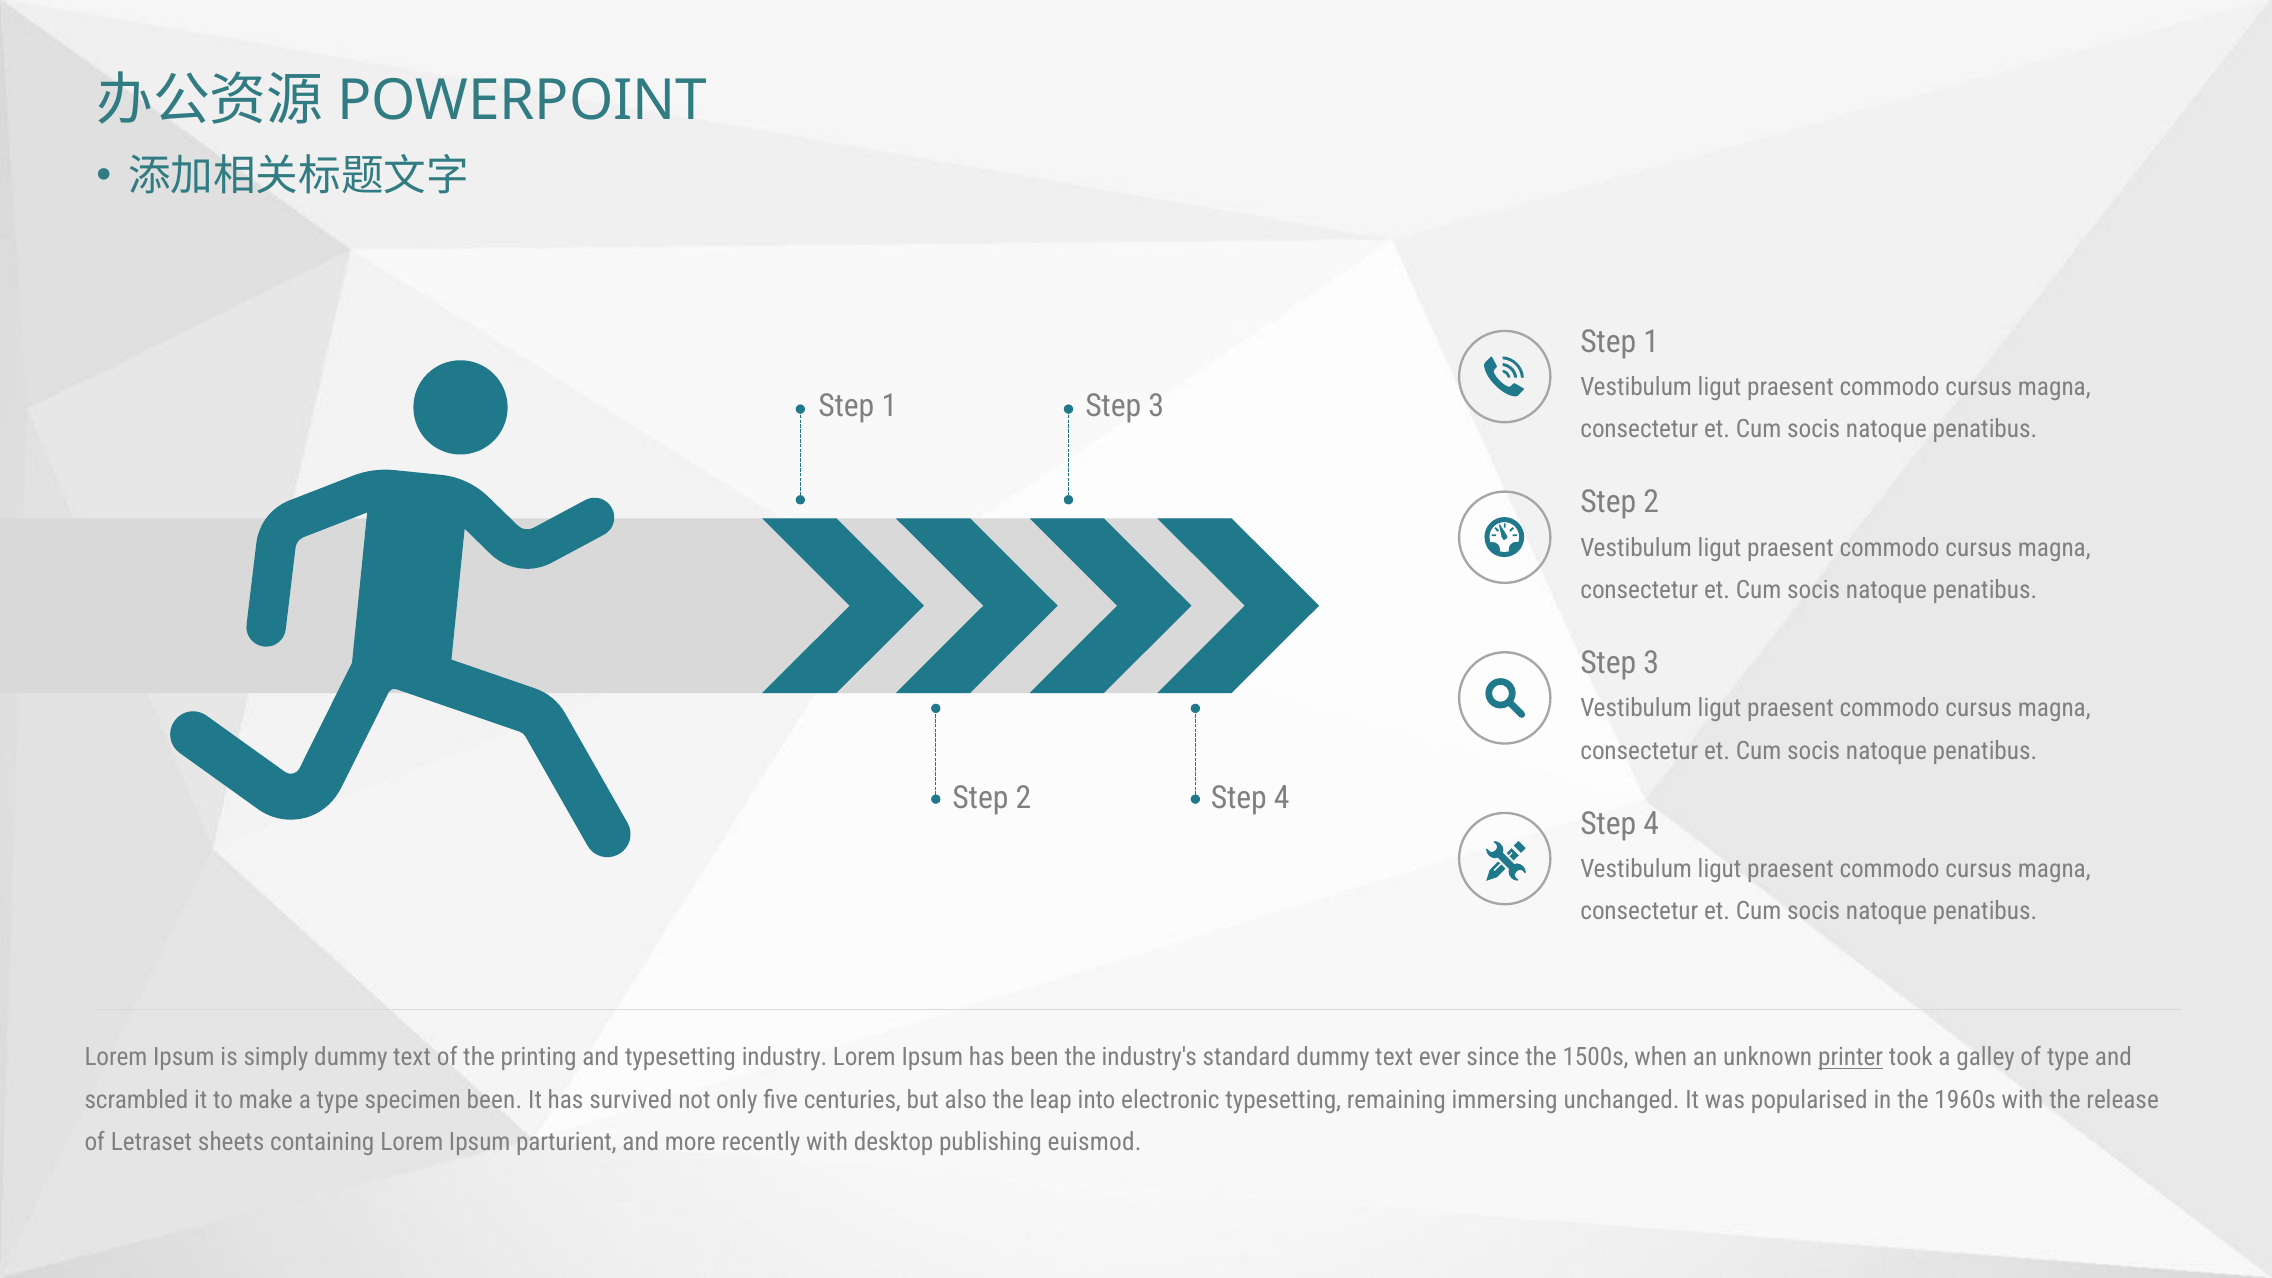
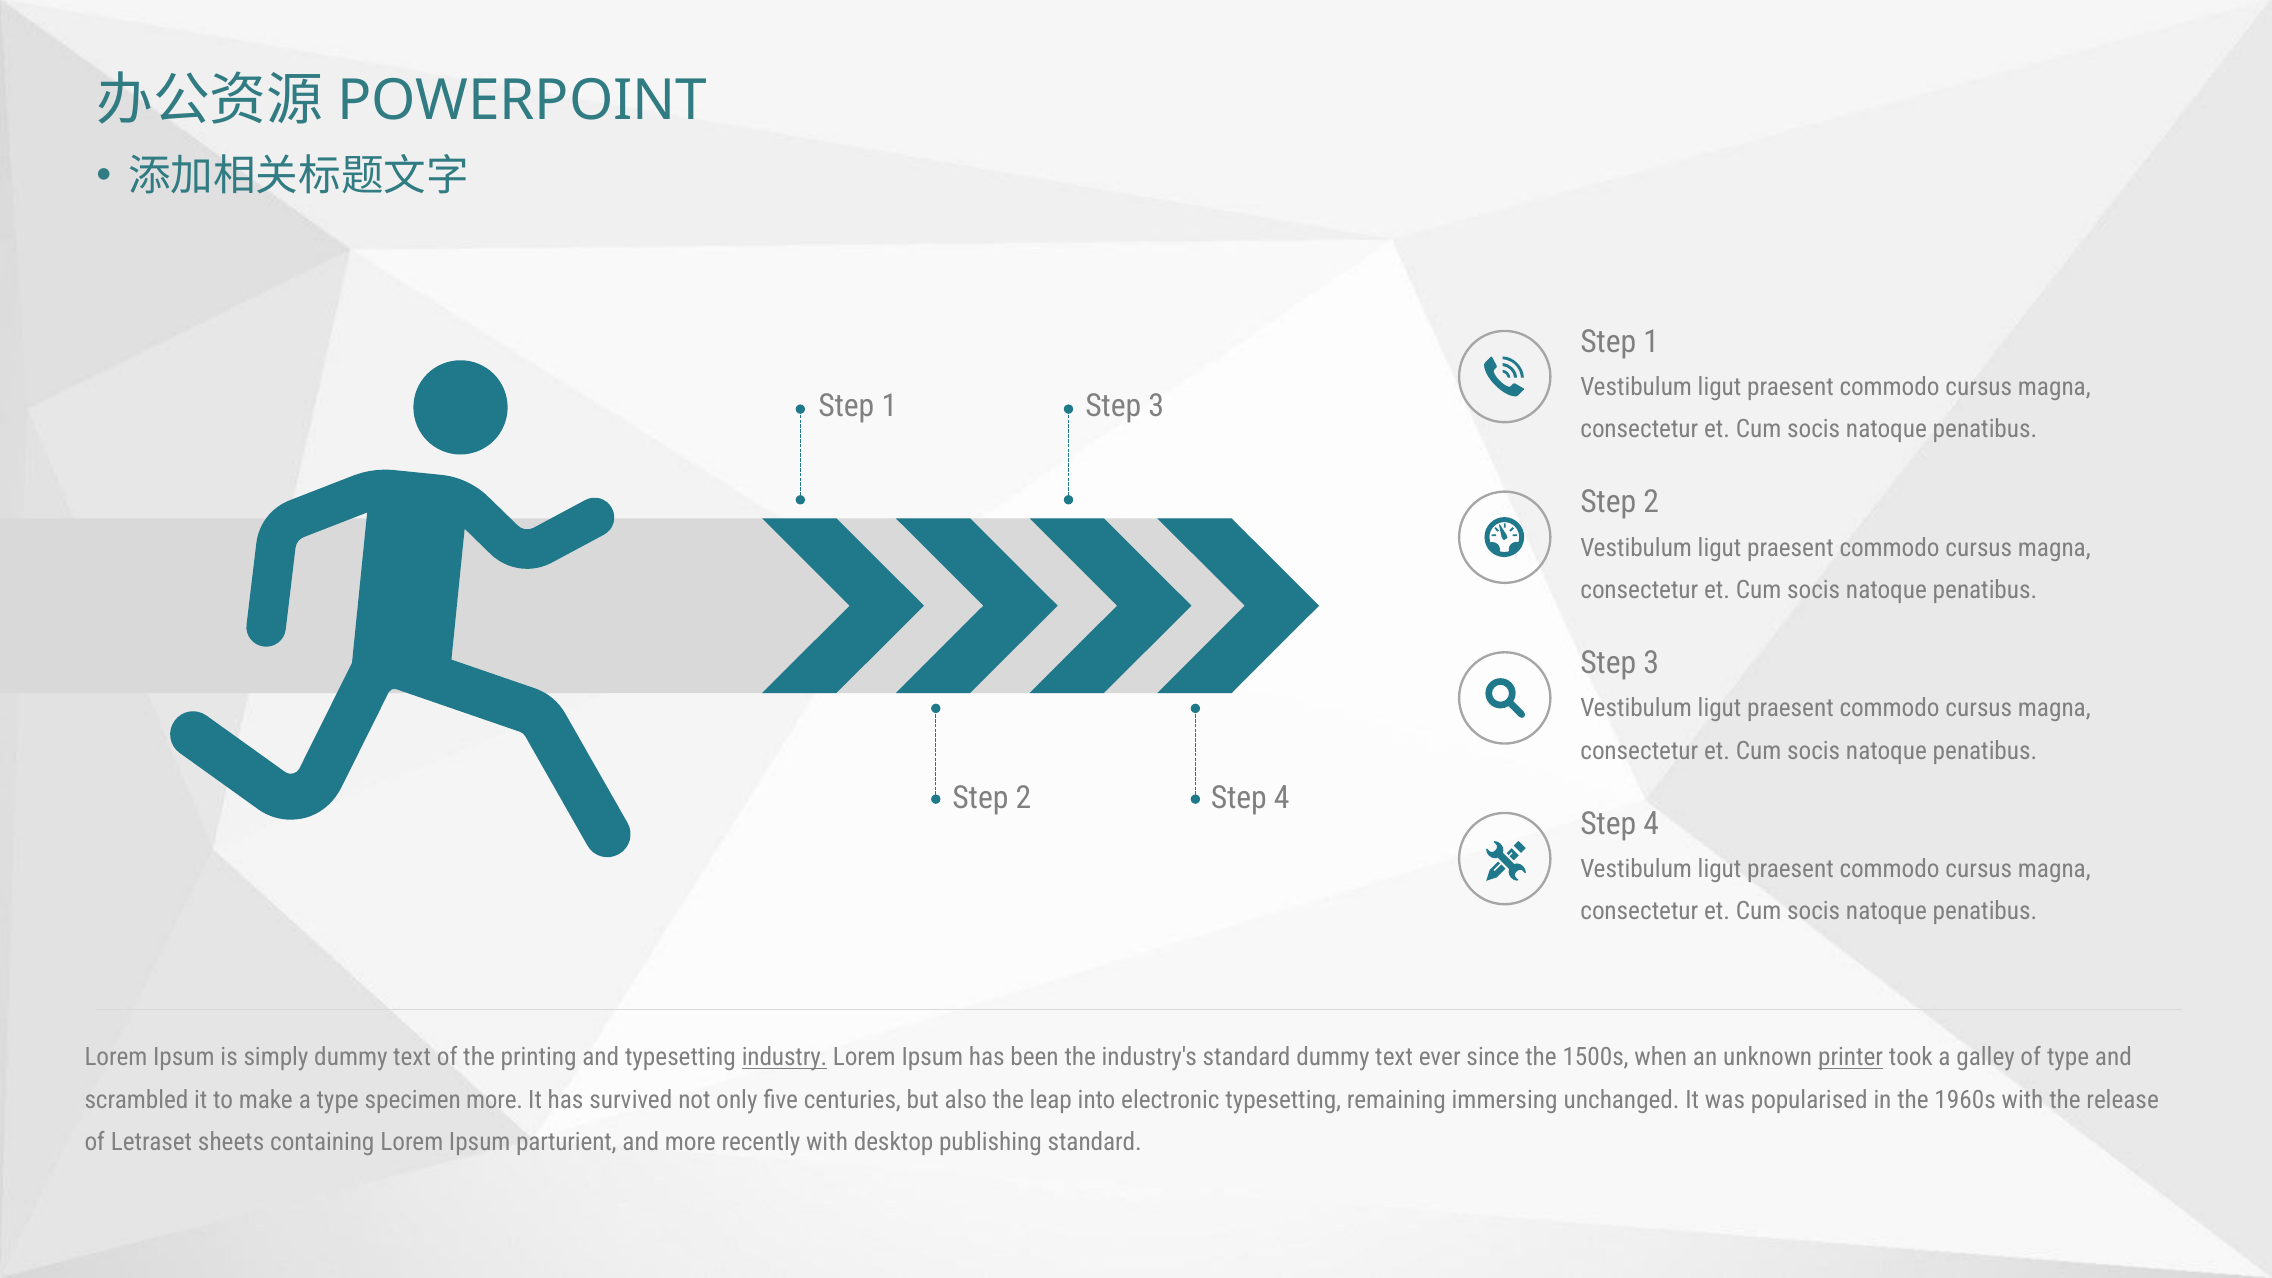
industry underline: none -> present
specimen been: been -> more
publishing euismod: euismod -> standard
